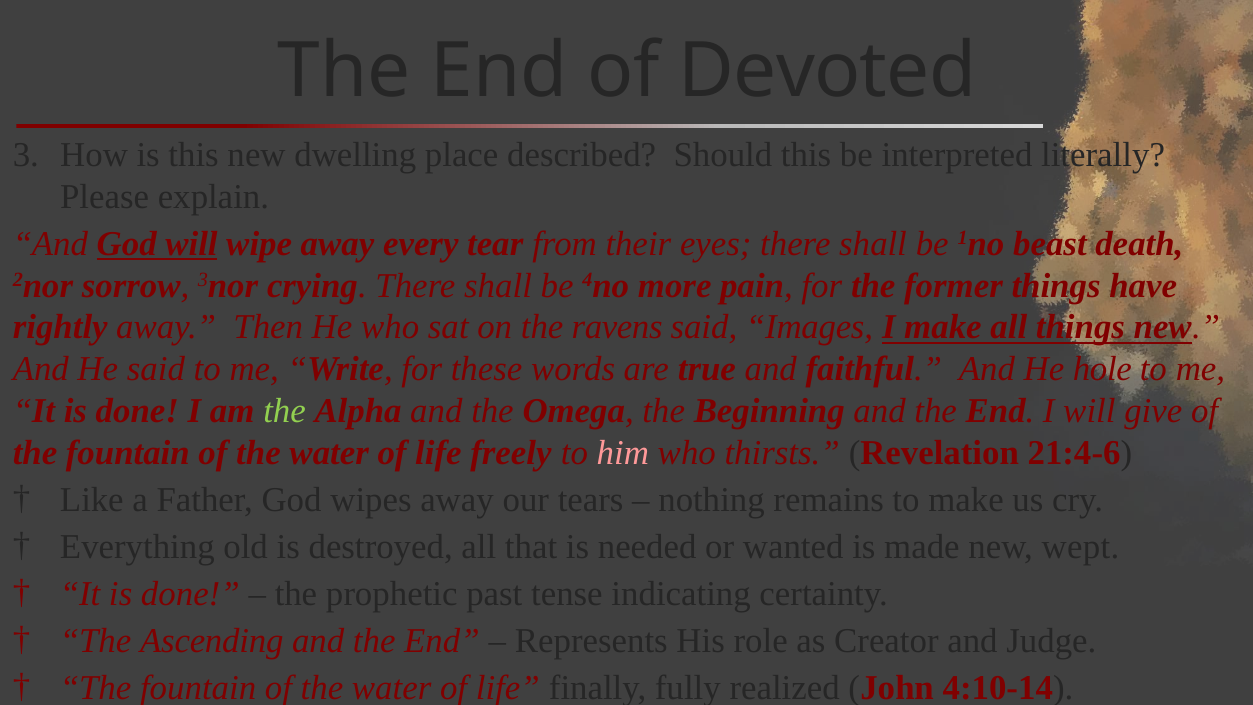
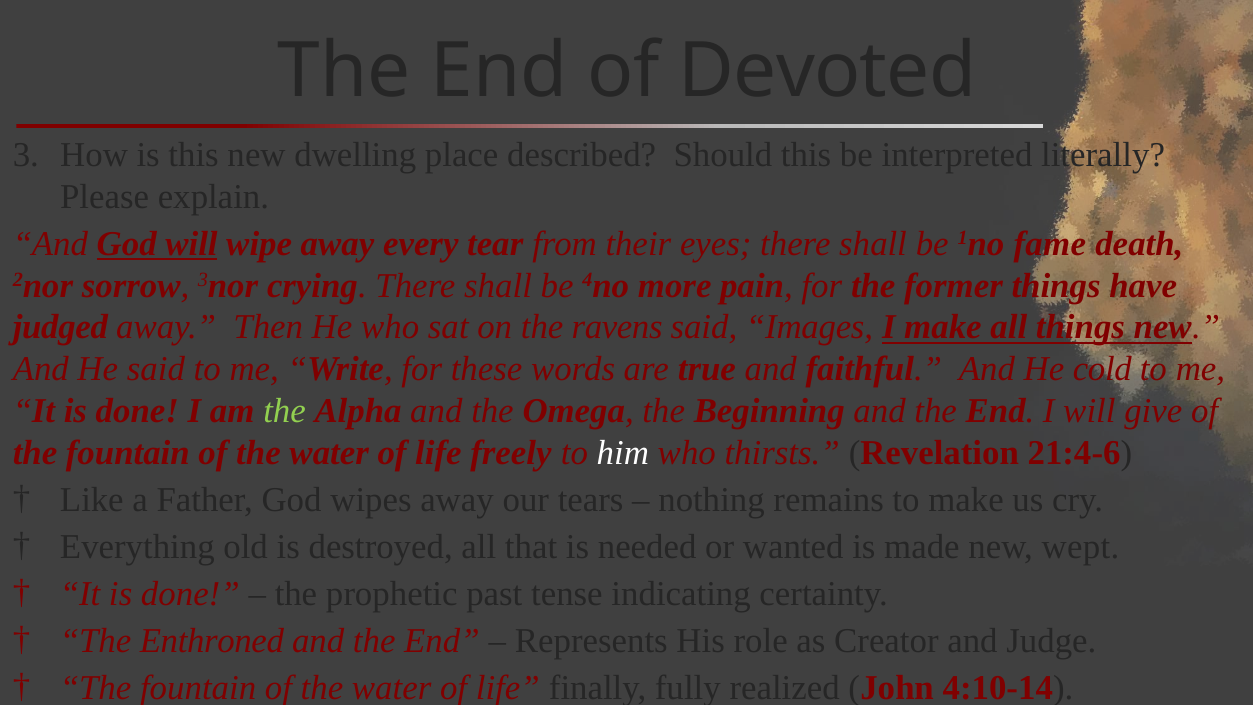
beast: beast -> fame
rightly: rightly -> judged
hole: hole -> cold
him colour: pink -> white
Ascending: Ascending -> Enthroned
